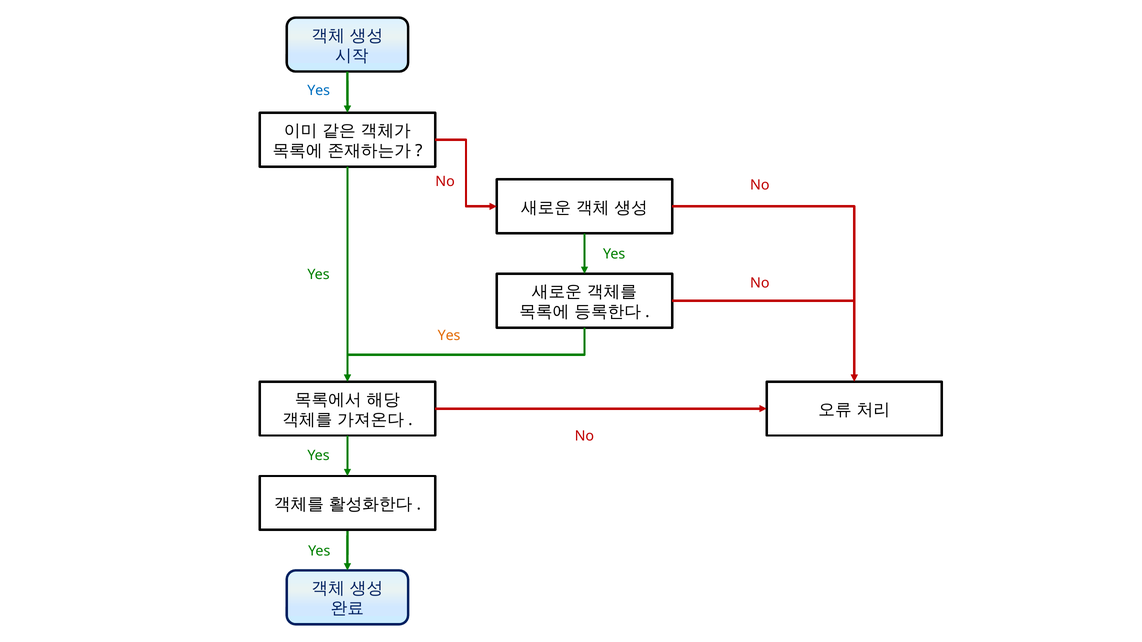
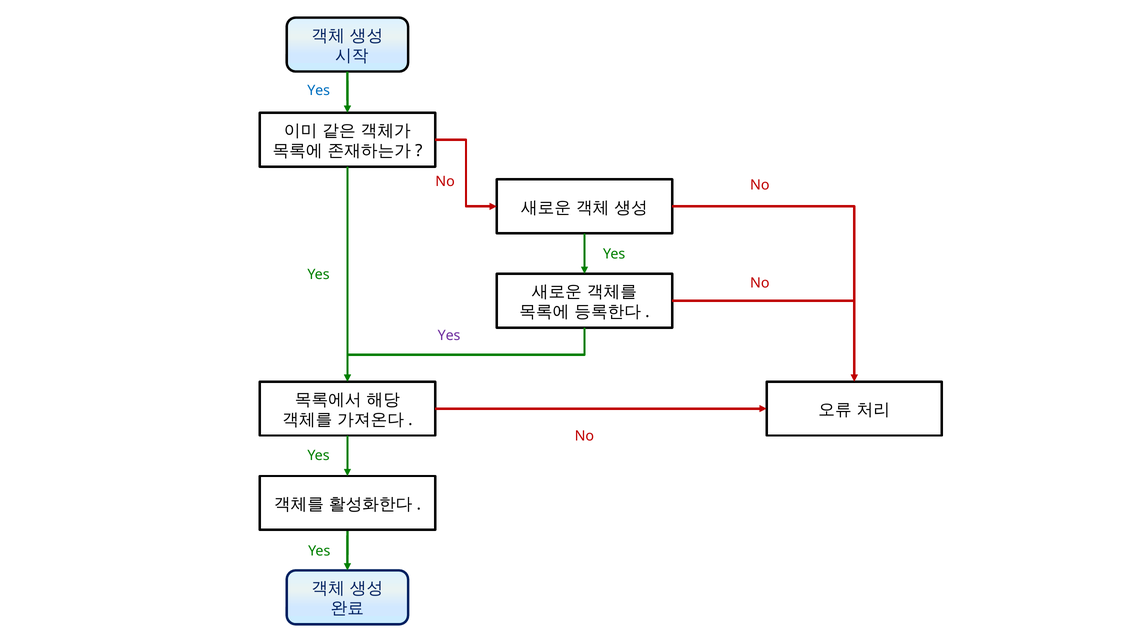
Yes at (449, 336) colour: orange -> purple
